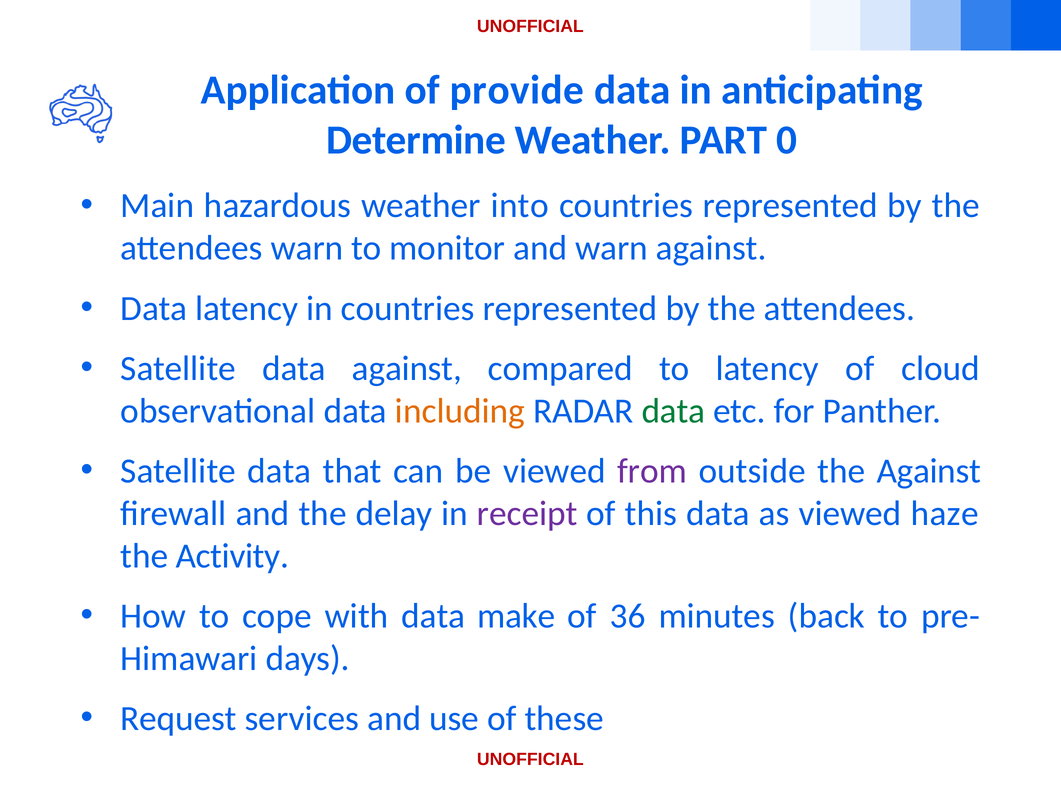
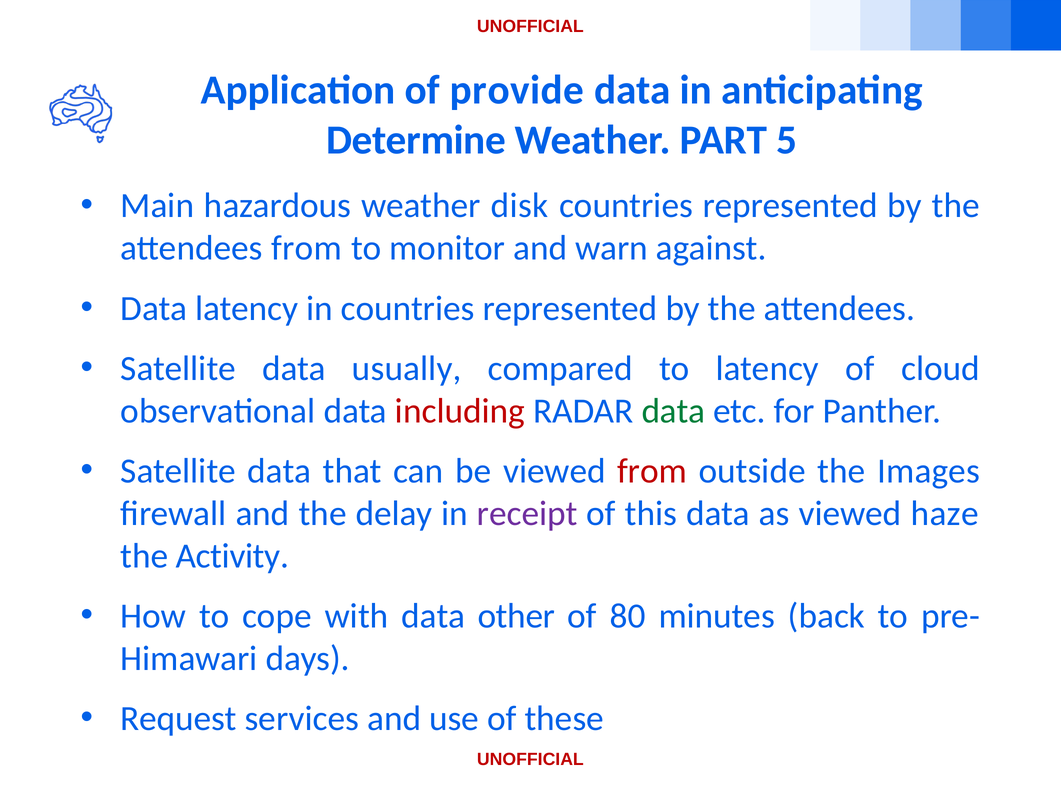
0: 0 -> 5
into: into -> disk
attendees warn: warn -> from
data against: against -> usually
including colour: orange -> red
from at (652, 471) colour: purple -> red
the Against: Against -> Images
make: make -> other
36: 36 -> 80
